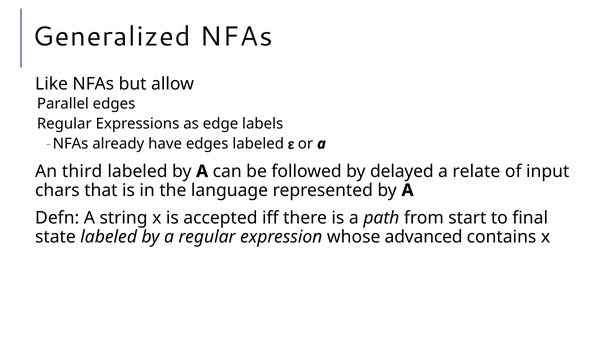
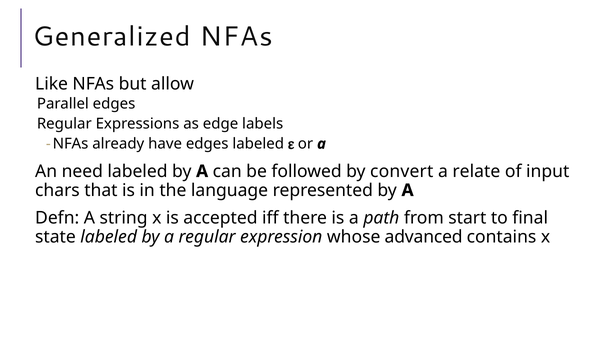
third: third -> need
delayed: delayed -> convert
